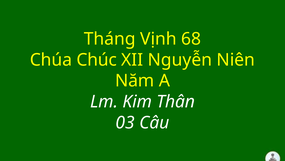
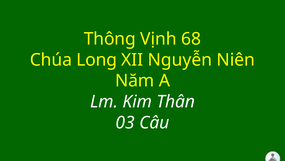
Tháng: Tháng -> Thông
Chúc: Chúc -> Long
